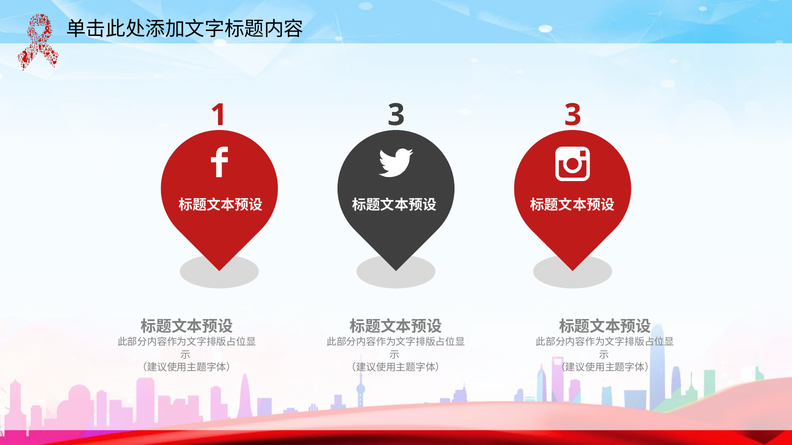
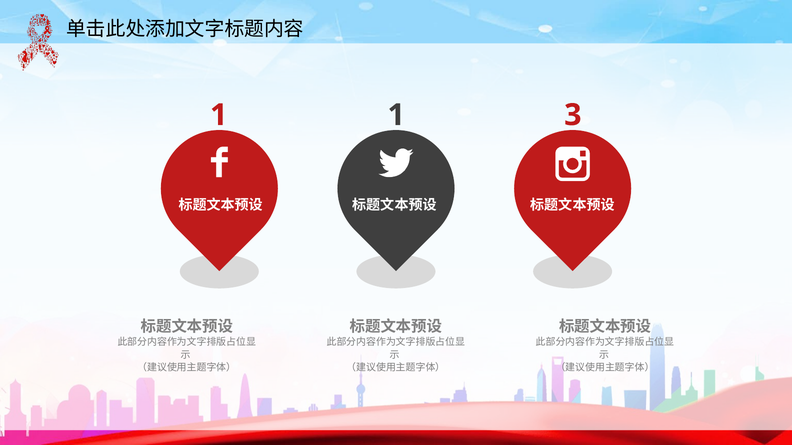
1 3: 3 -> 1
